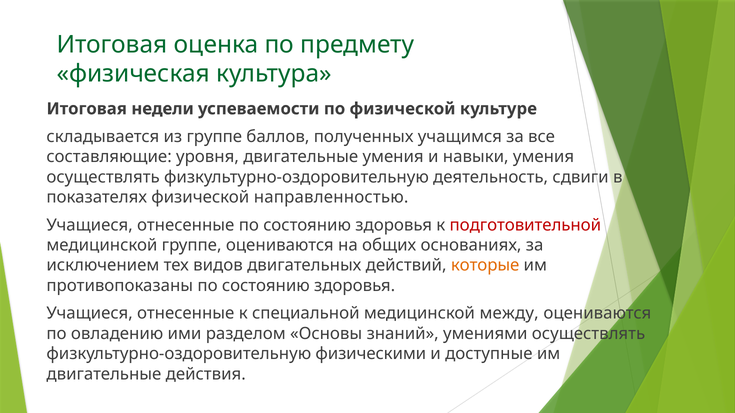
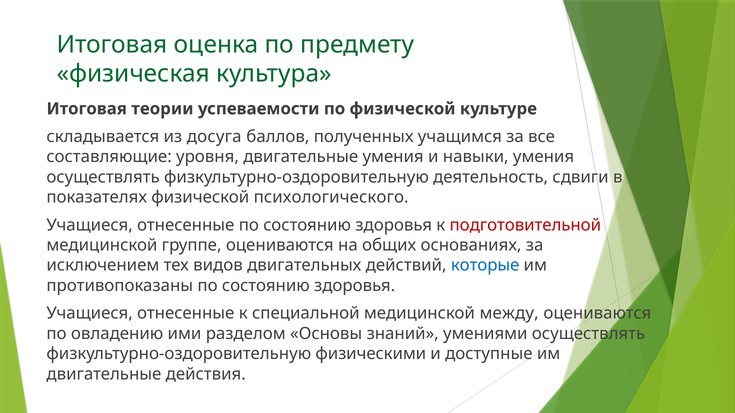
недели: недели -> теории
из группе: группе -> досуга
направленностью: направленностью -> психологического
которые colour: orange -> blue
